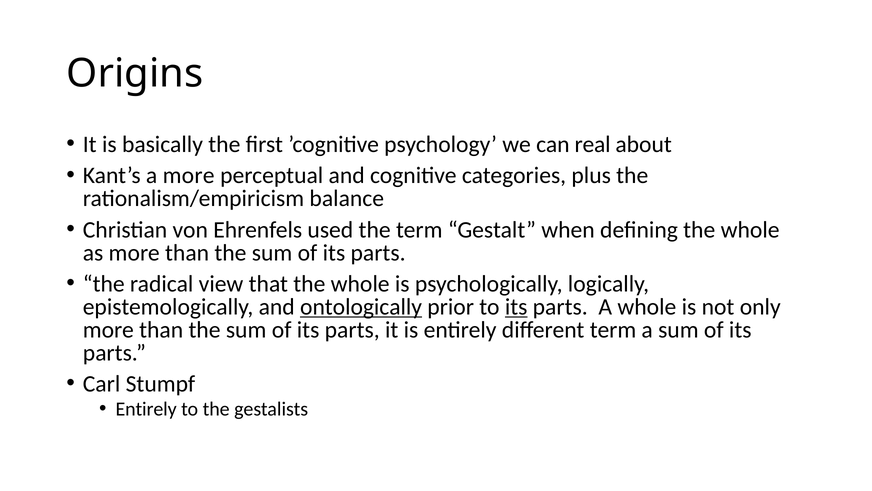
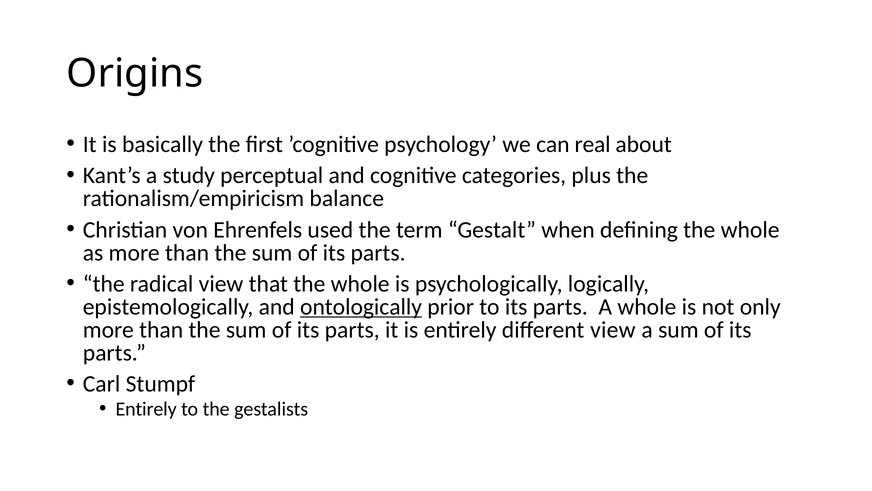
a more: more -> study
its at (516, 307) underline: present -> none
different term: term -> view
